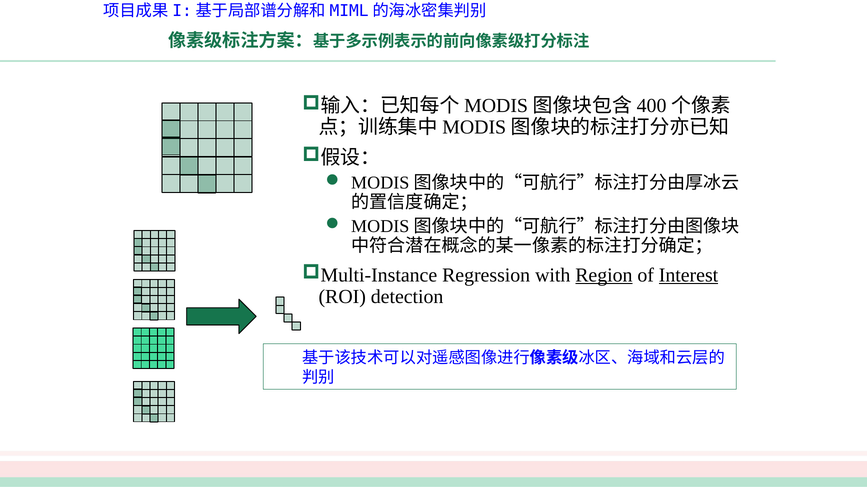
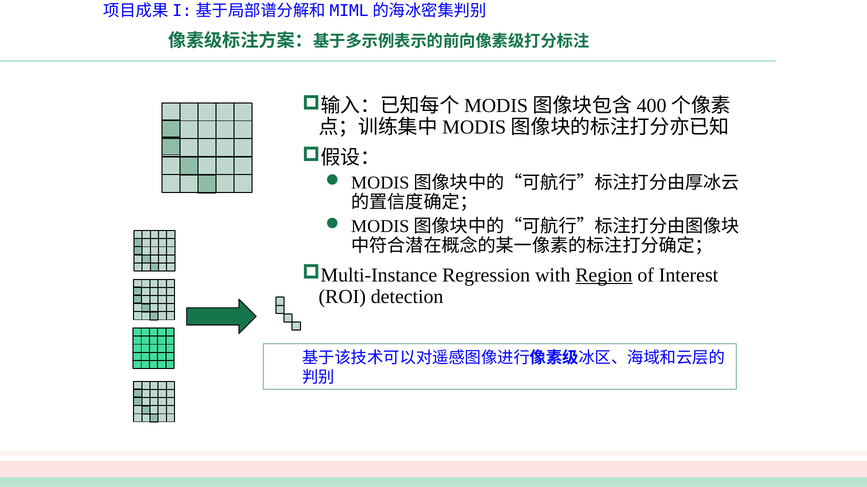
Interest underline: present -> none
